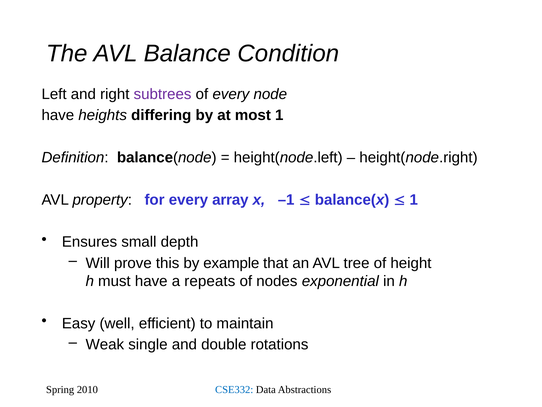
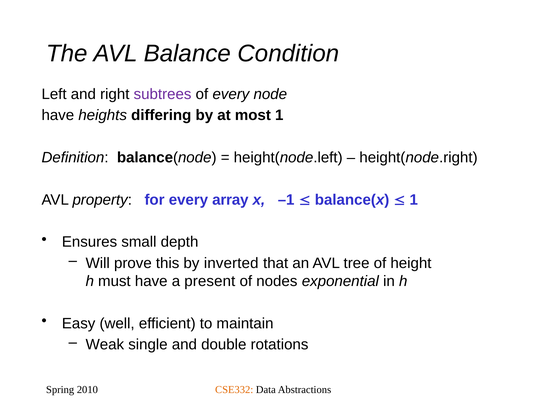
example: example -> inverted
repeats: repeats -> present
CSE332 colour: blue -> orange
